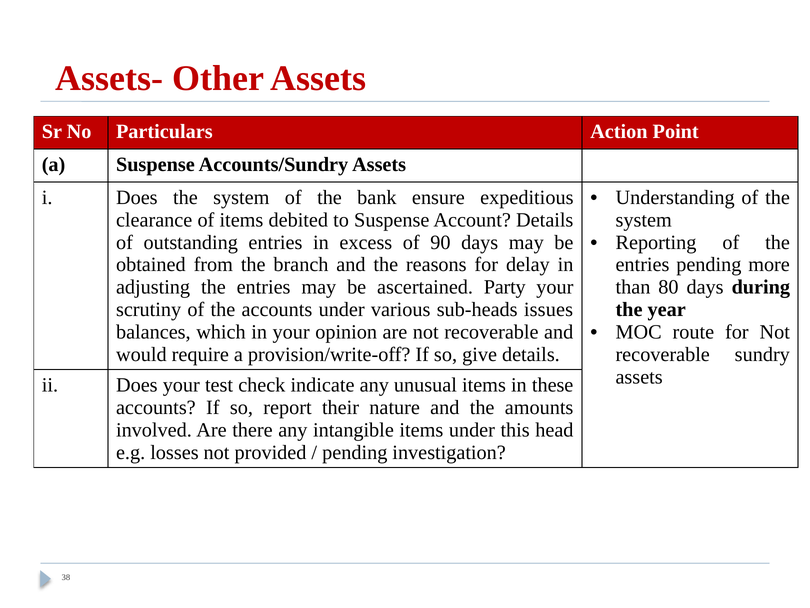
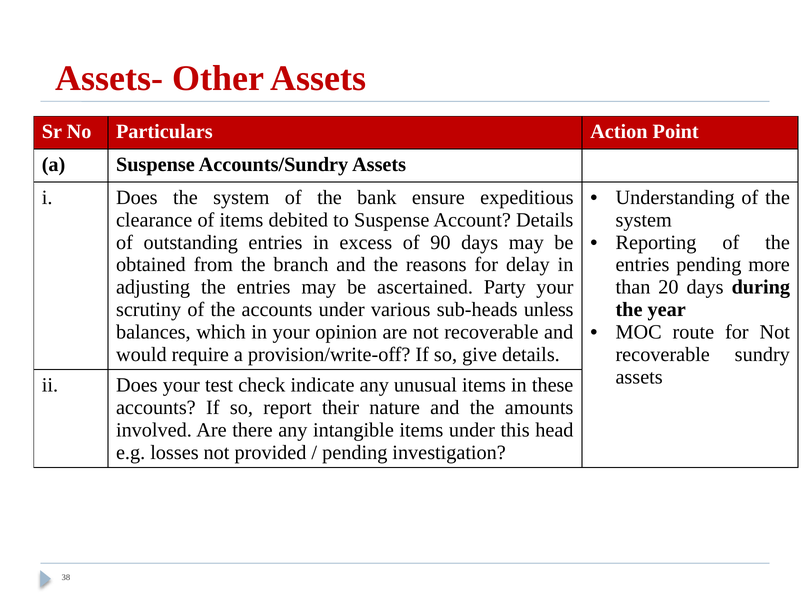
80: 80 -> 20
issues: issues -> unless
